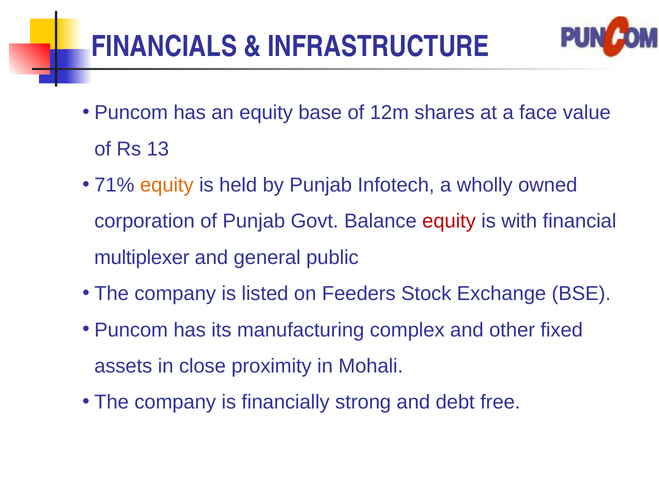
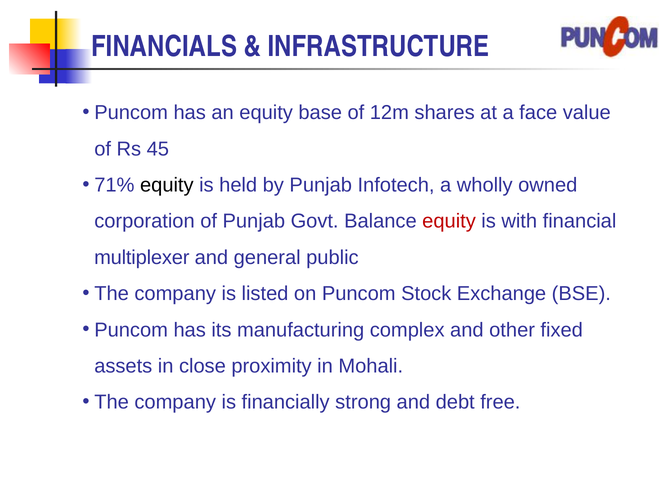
13: 13 -> 45
equity at (167, 185) colour: orange -> black
on Feeders: Feeders -> Puncom
